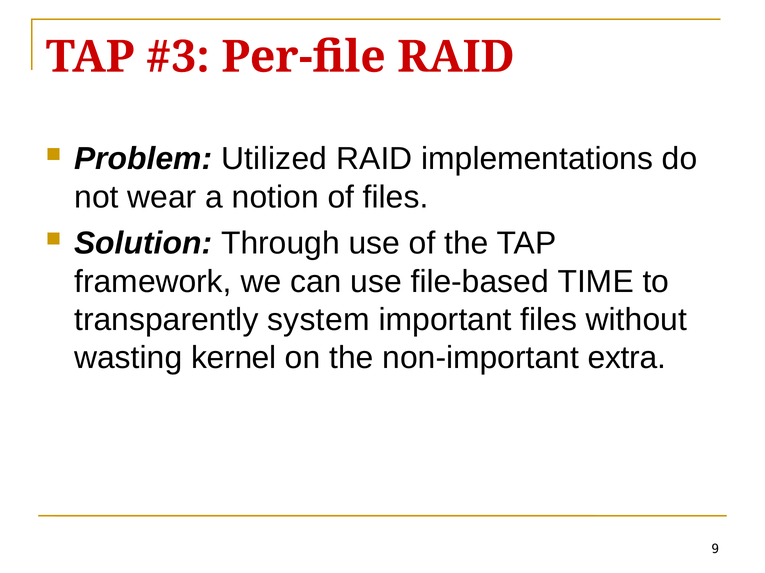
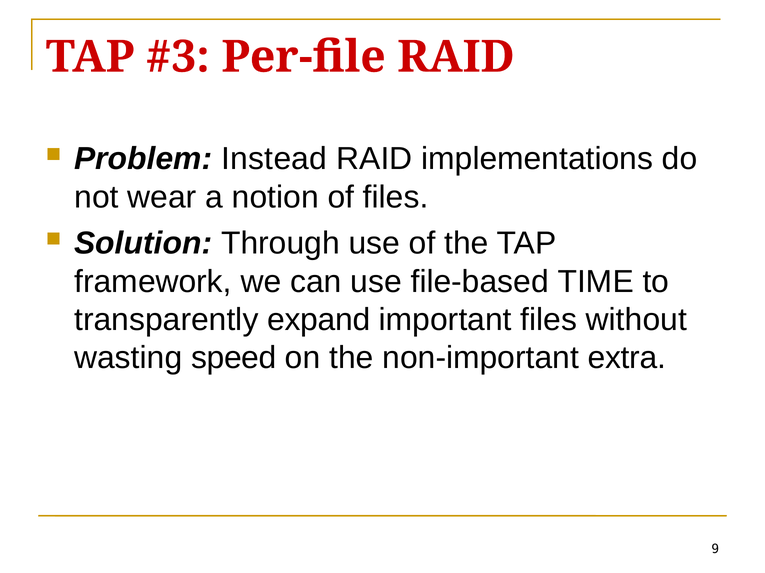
Utilized: Utilized -> Instead
system: system -> expand
kernel: kernel -> speed
